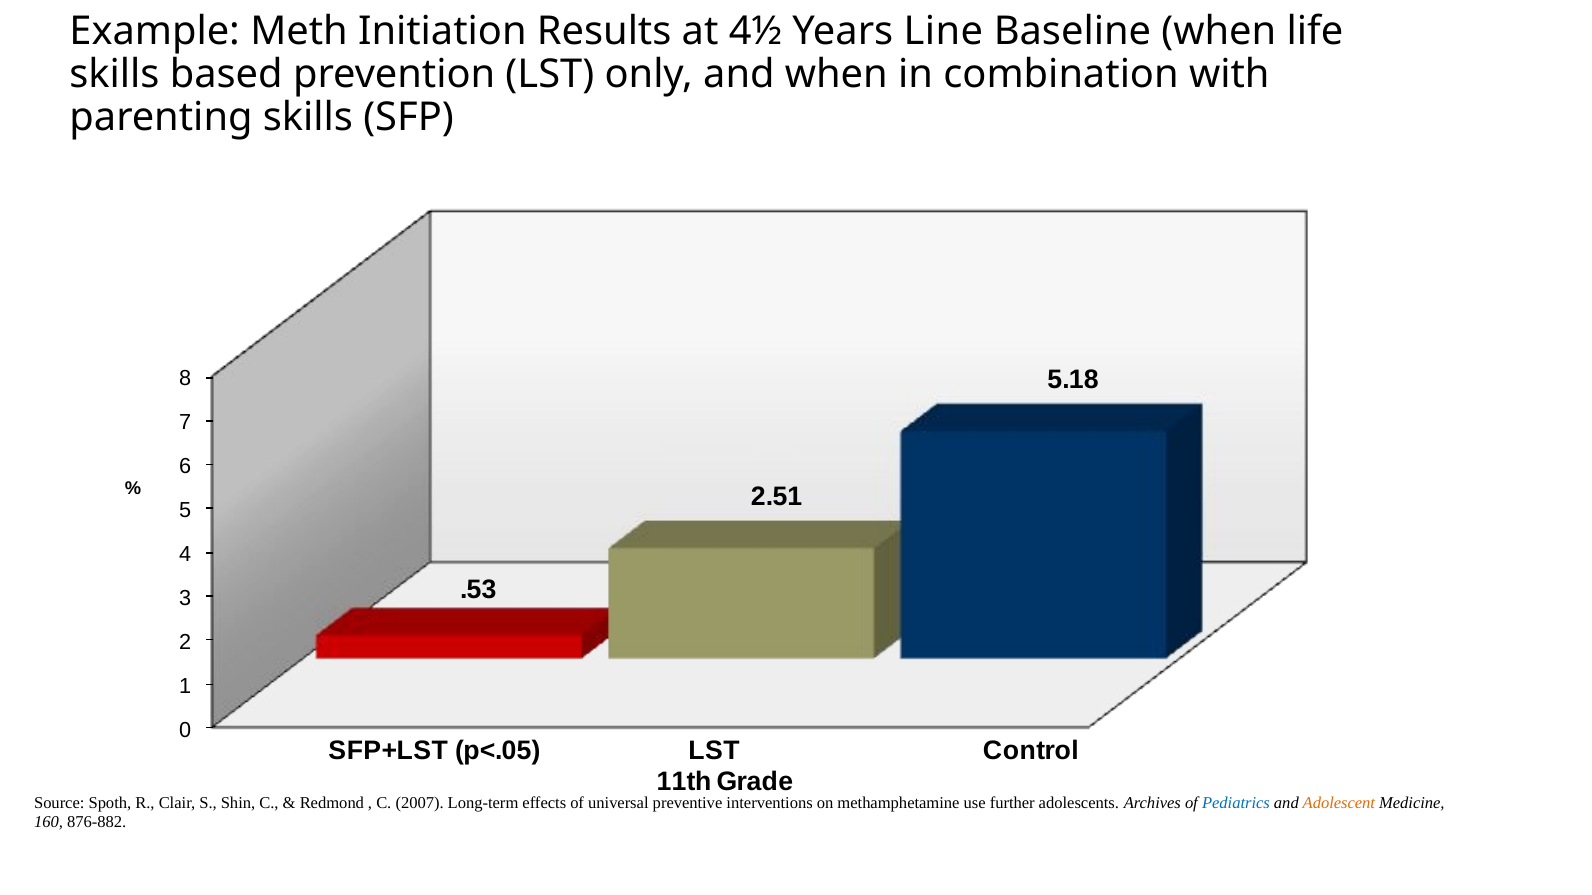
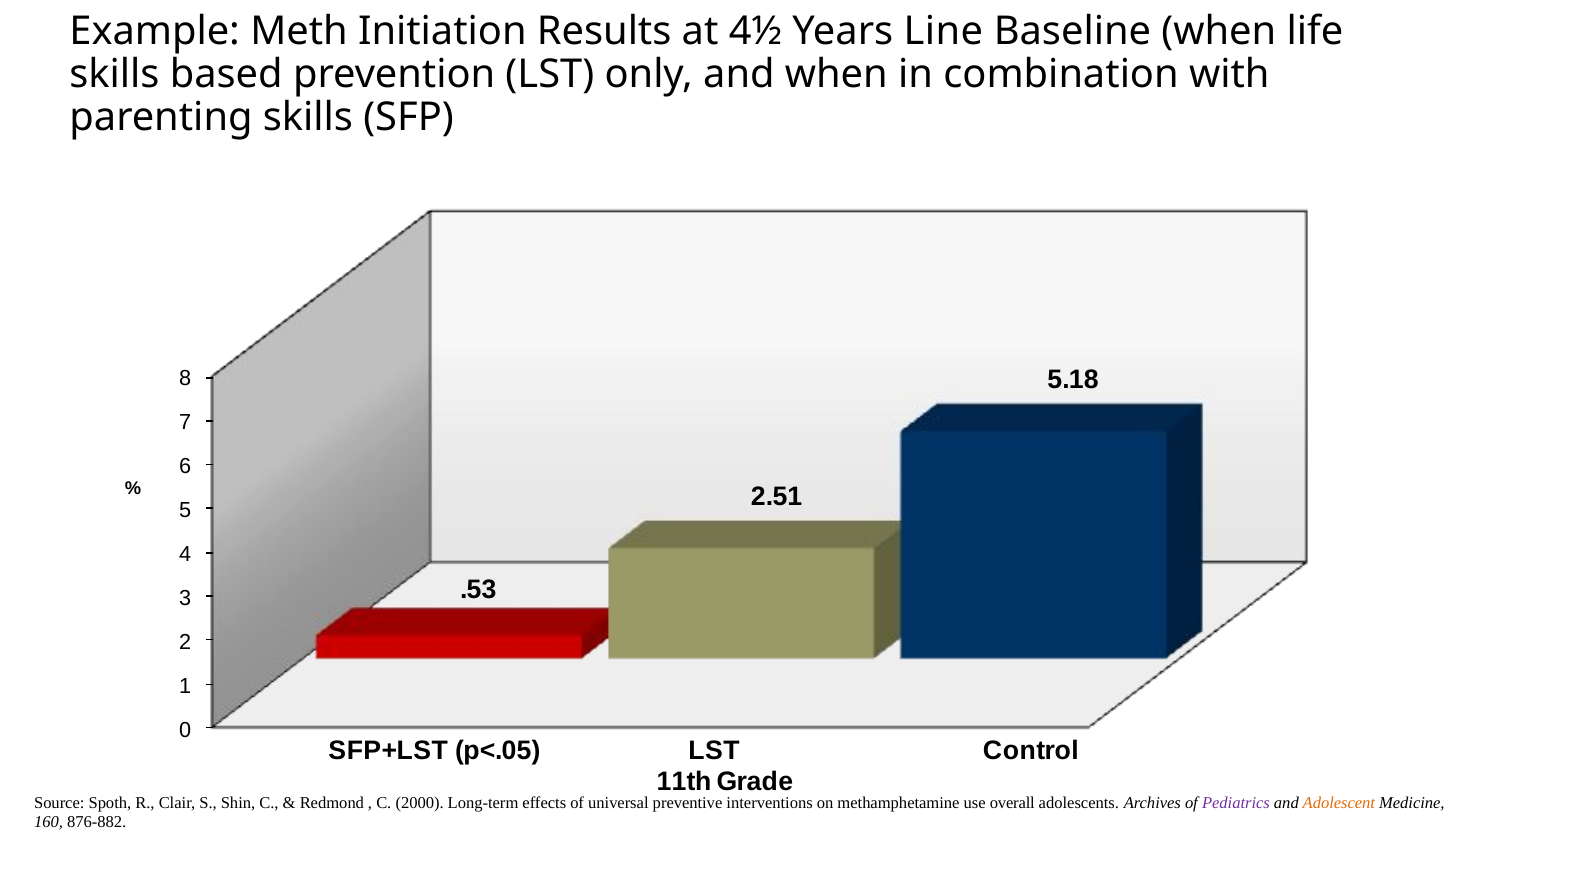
2007: 2007 -> 2000
further: further -> overall
Pediatrics colour: blue -> purple
